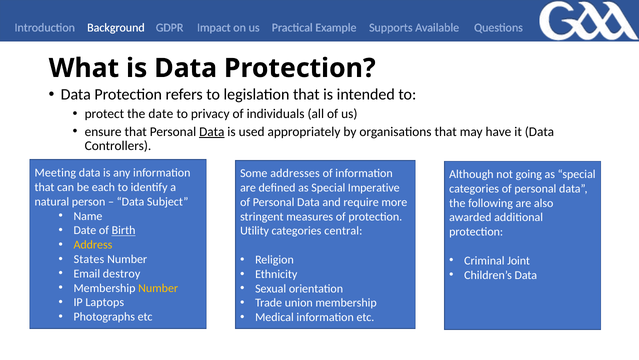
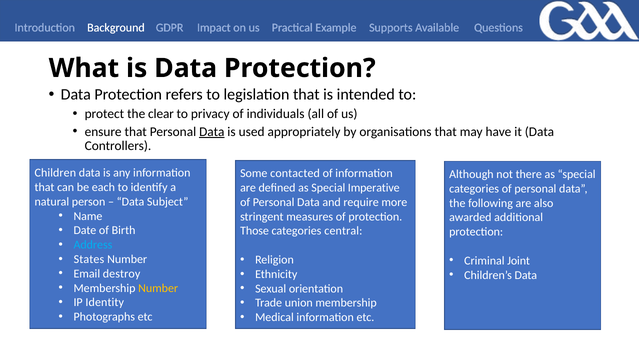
the date: date -> clear
Meeting: Meeting -> Children
addresses: addresses -> contacted
going: going -> there
Birth underline: present -> none
Utility: Utility -> Those
Address colour: yellow -> light blue
Laptops: Laptops -> Identity
